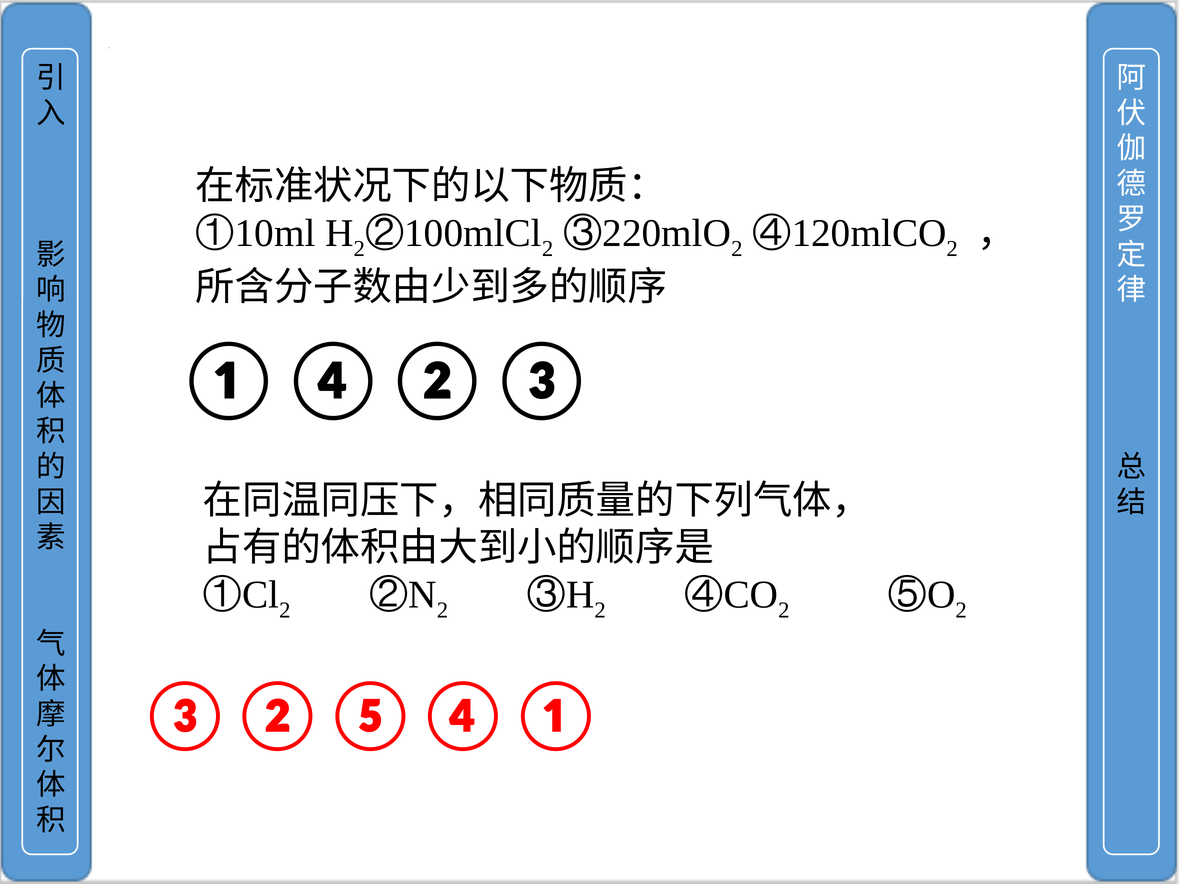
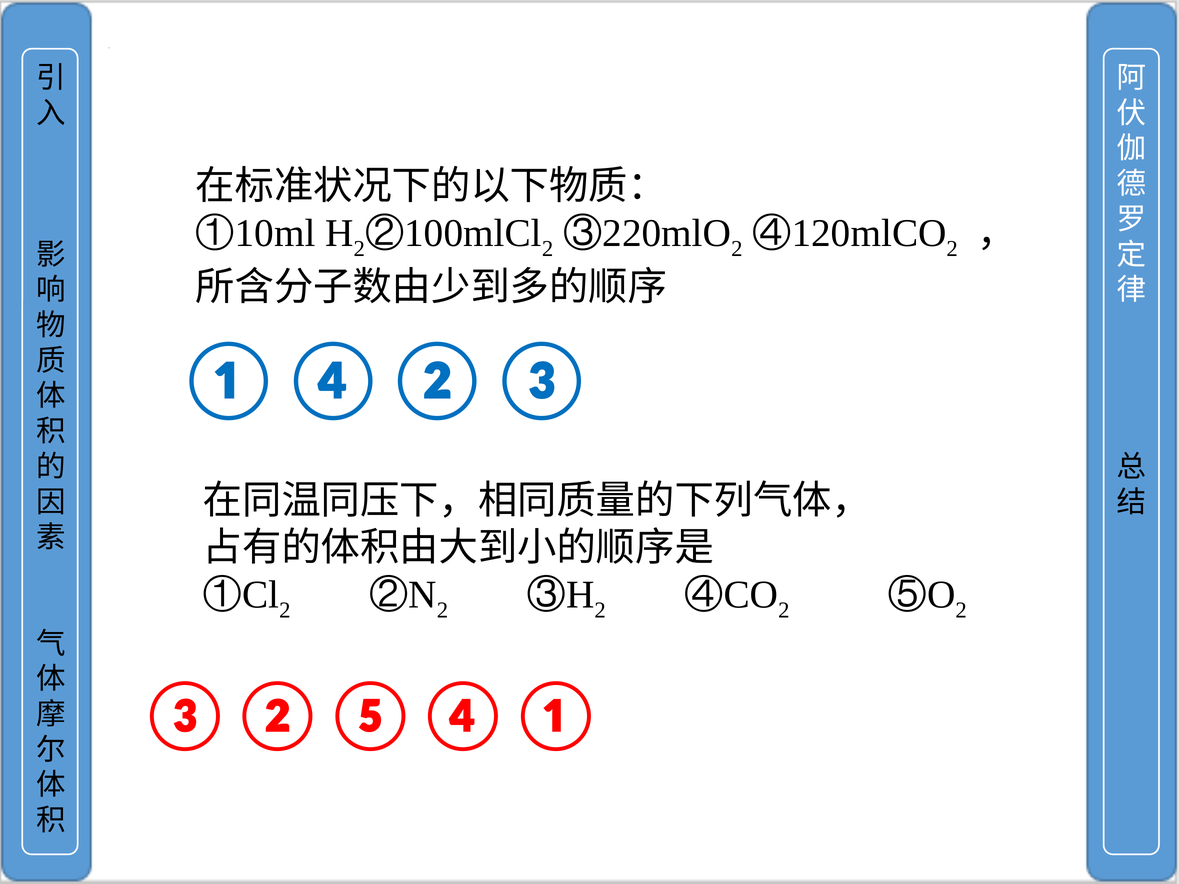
①④②③ colour: black -> blue
